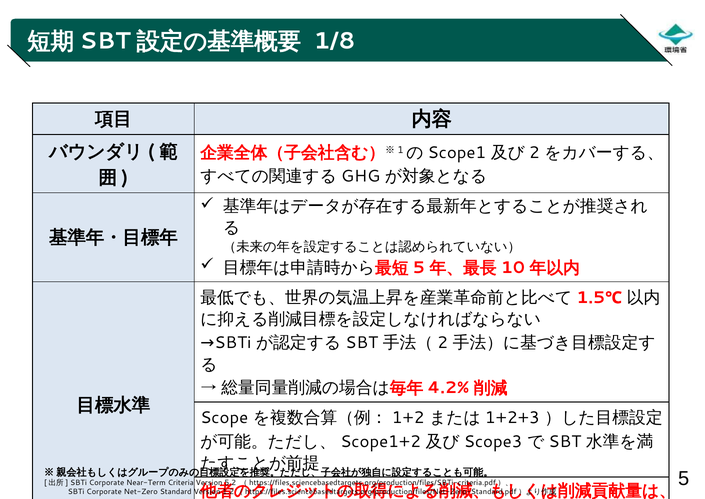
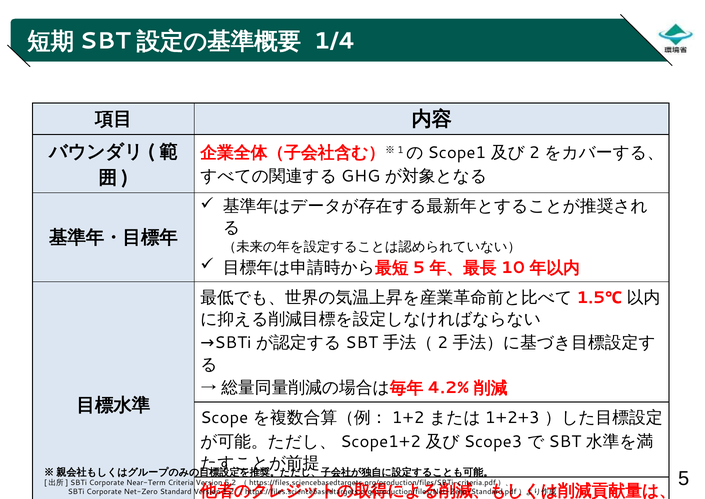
1/8: 1/8 -> 1/4
